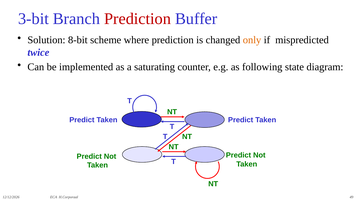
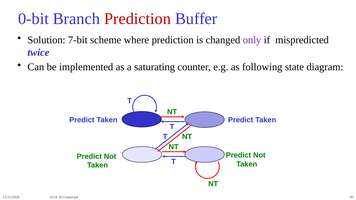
3-bit: 3-bit -> 0-bit
8-bit: 8-bit -> 7-bit
only colour: orange -> purple
